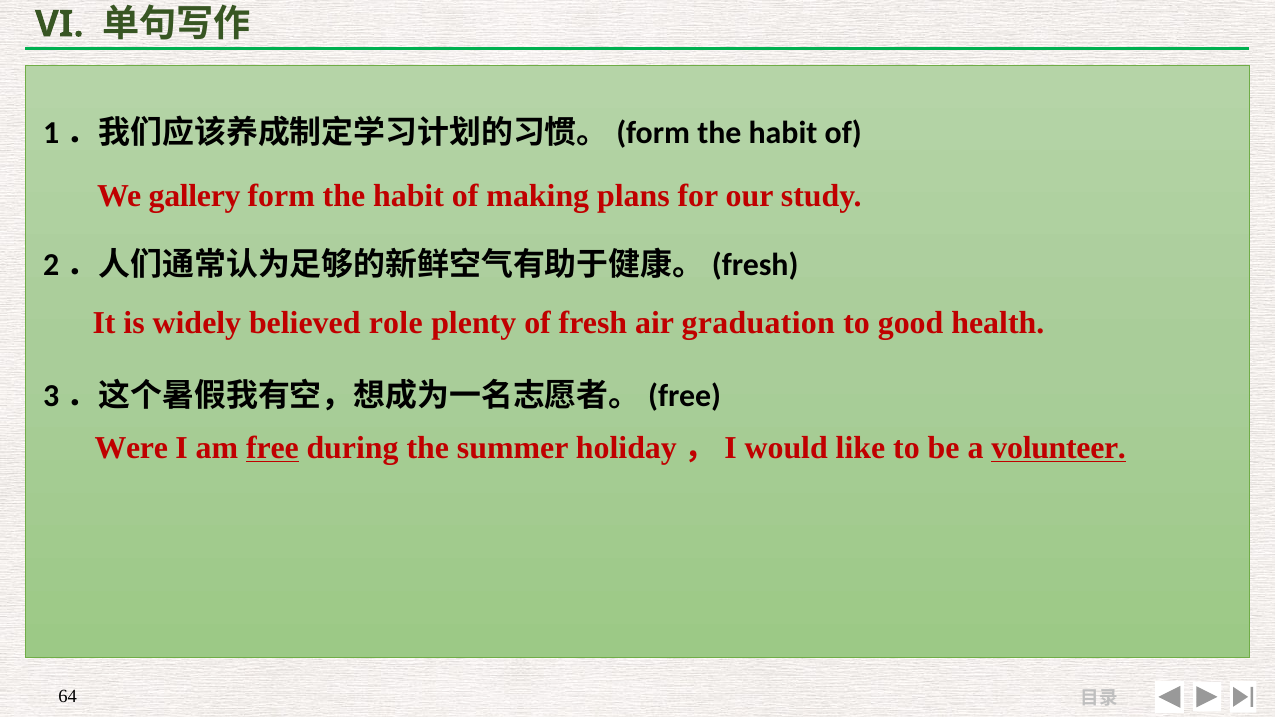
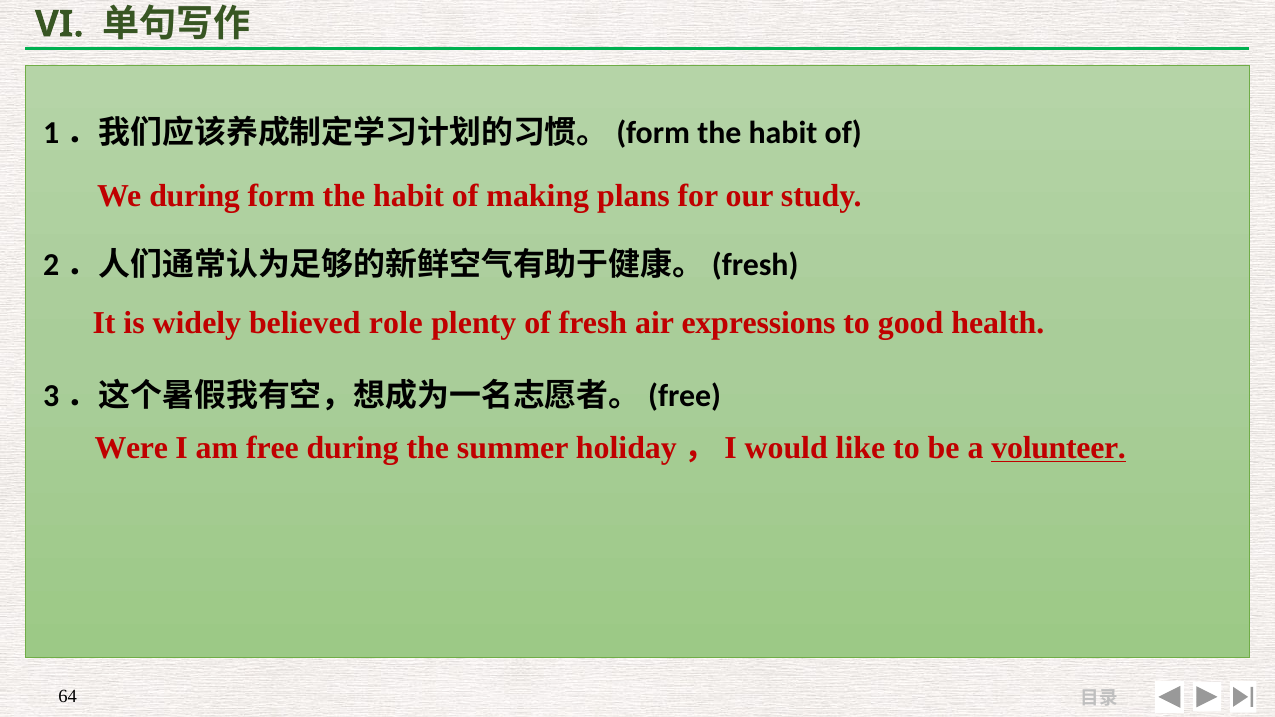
We gallery: gallery -> during
graduation: graduation -> expressions
free underline: present -> none
